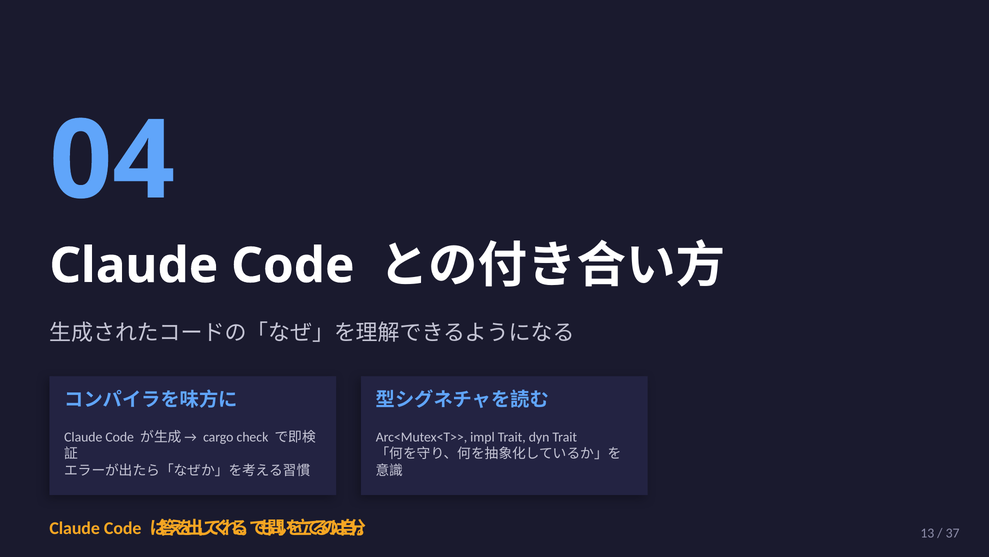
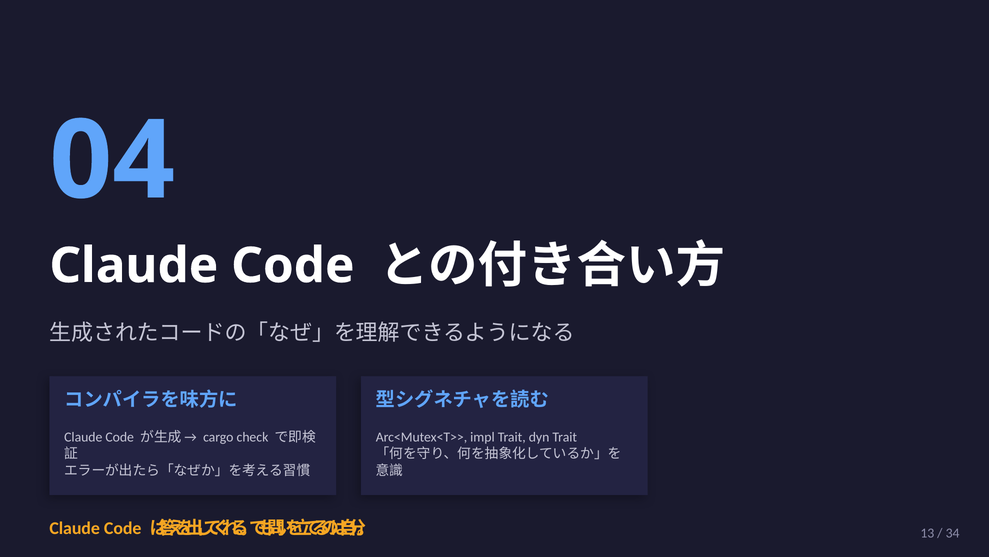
37: 37 -> 34
